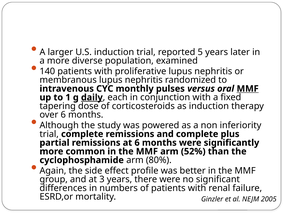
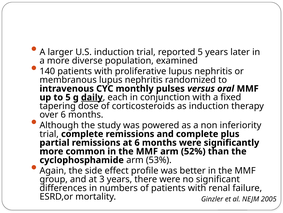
MMF at (248, 88) underline: present -> none
to 1: 1 -> 5
80%: 80% -> 53%
